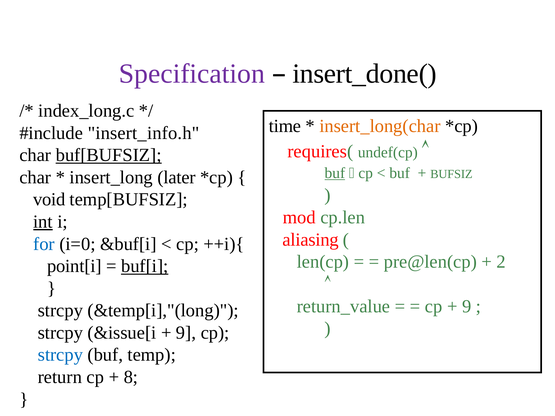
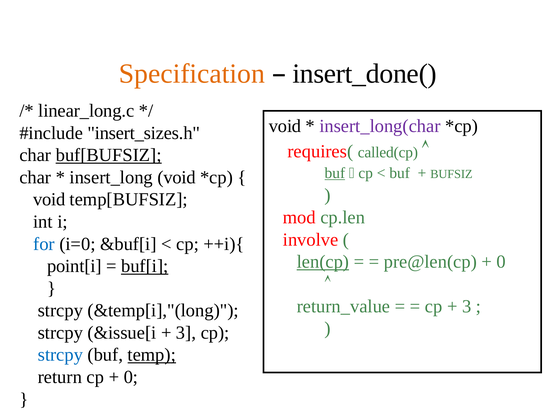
Specification colour: purple -> orange
index_long.c: index_long.c -> linear_long.c
time at (285, 126): time -> void
insert_long(char colour: orange -> purple
insert_info.h: insert_info.h -> insert_sizes.h
undef(cp: undef(cp -> called(cp
insert_long later: later -> void
int underline: present -> none
aliasing: aliasing -> involve
len(cp underline: none -> present
2 at (501, 262): 2 -> 0
9 at (467, 306): 9 -> 3
9 at (186, 333): 9 -> 3
temp underline: none -> present
8 at (131, 377): 8 -> 0
